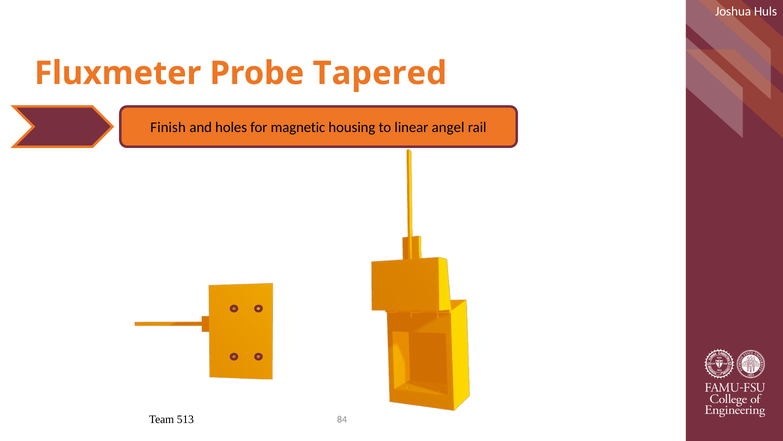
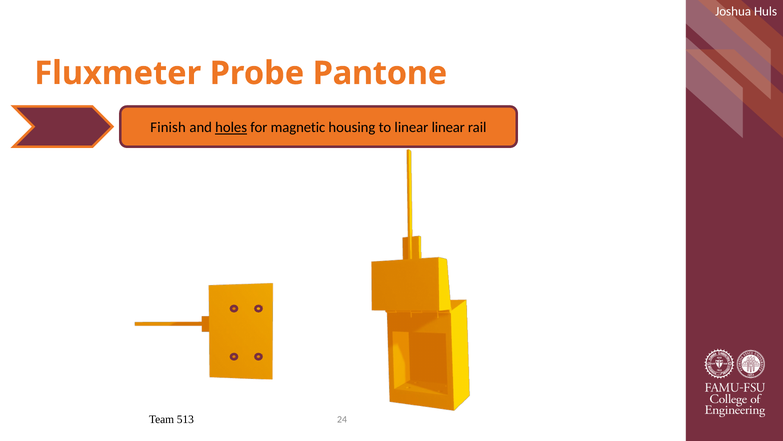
Tapered: Tapered -> Pantone
holes underline: none -> present
linear angel: angel -> linear
84: 84 -> 24
